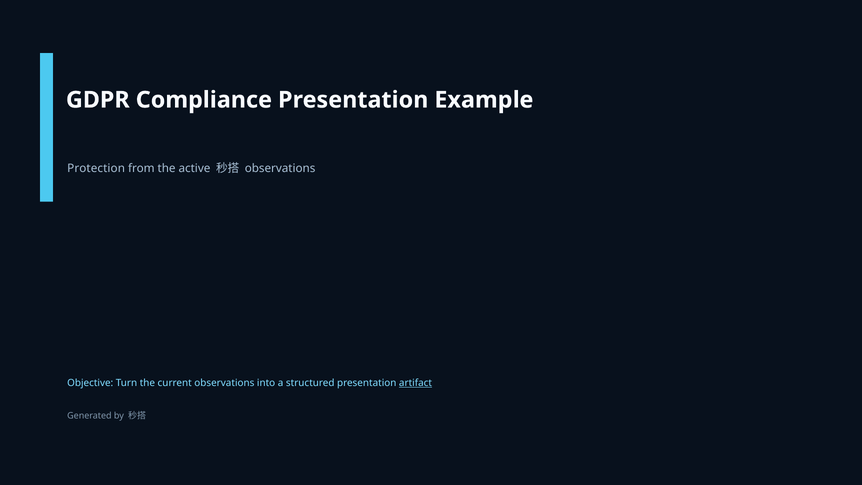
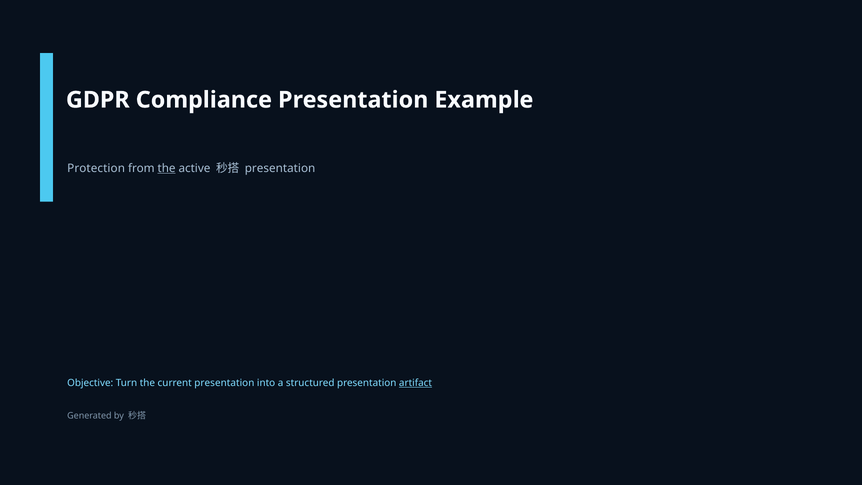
the at (167, 168) underline: none -> present
observations at (280, 168): observations -> presentation
current observations: observations -> presentation
